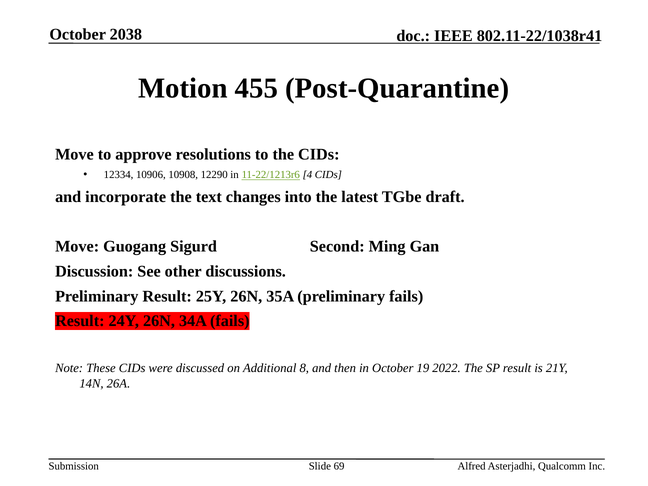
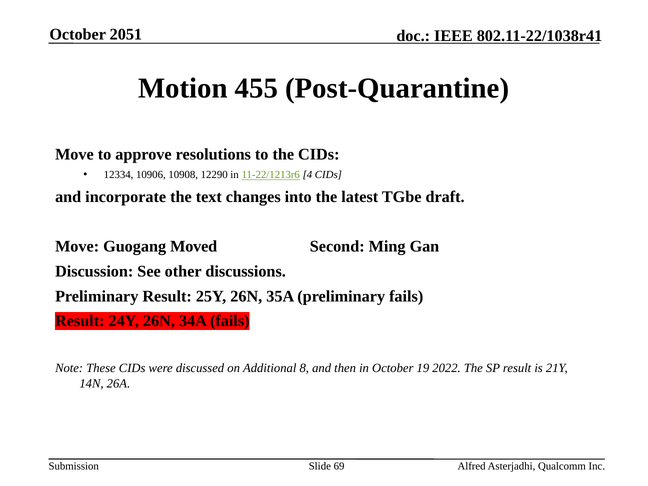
2038: 2038 -> 2051
Sigurd: Sigurd -> Moved
